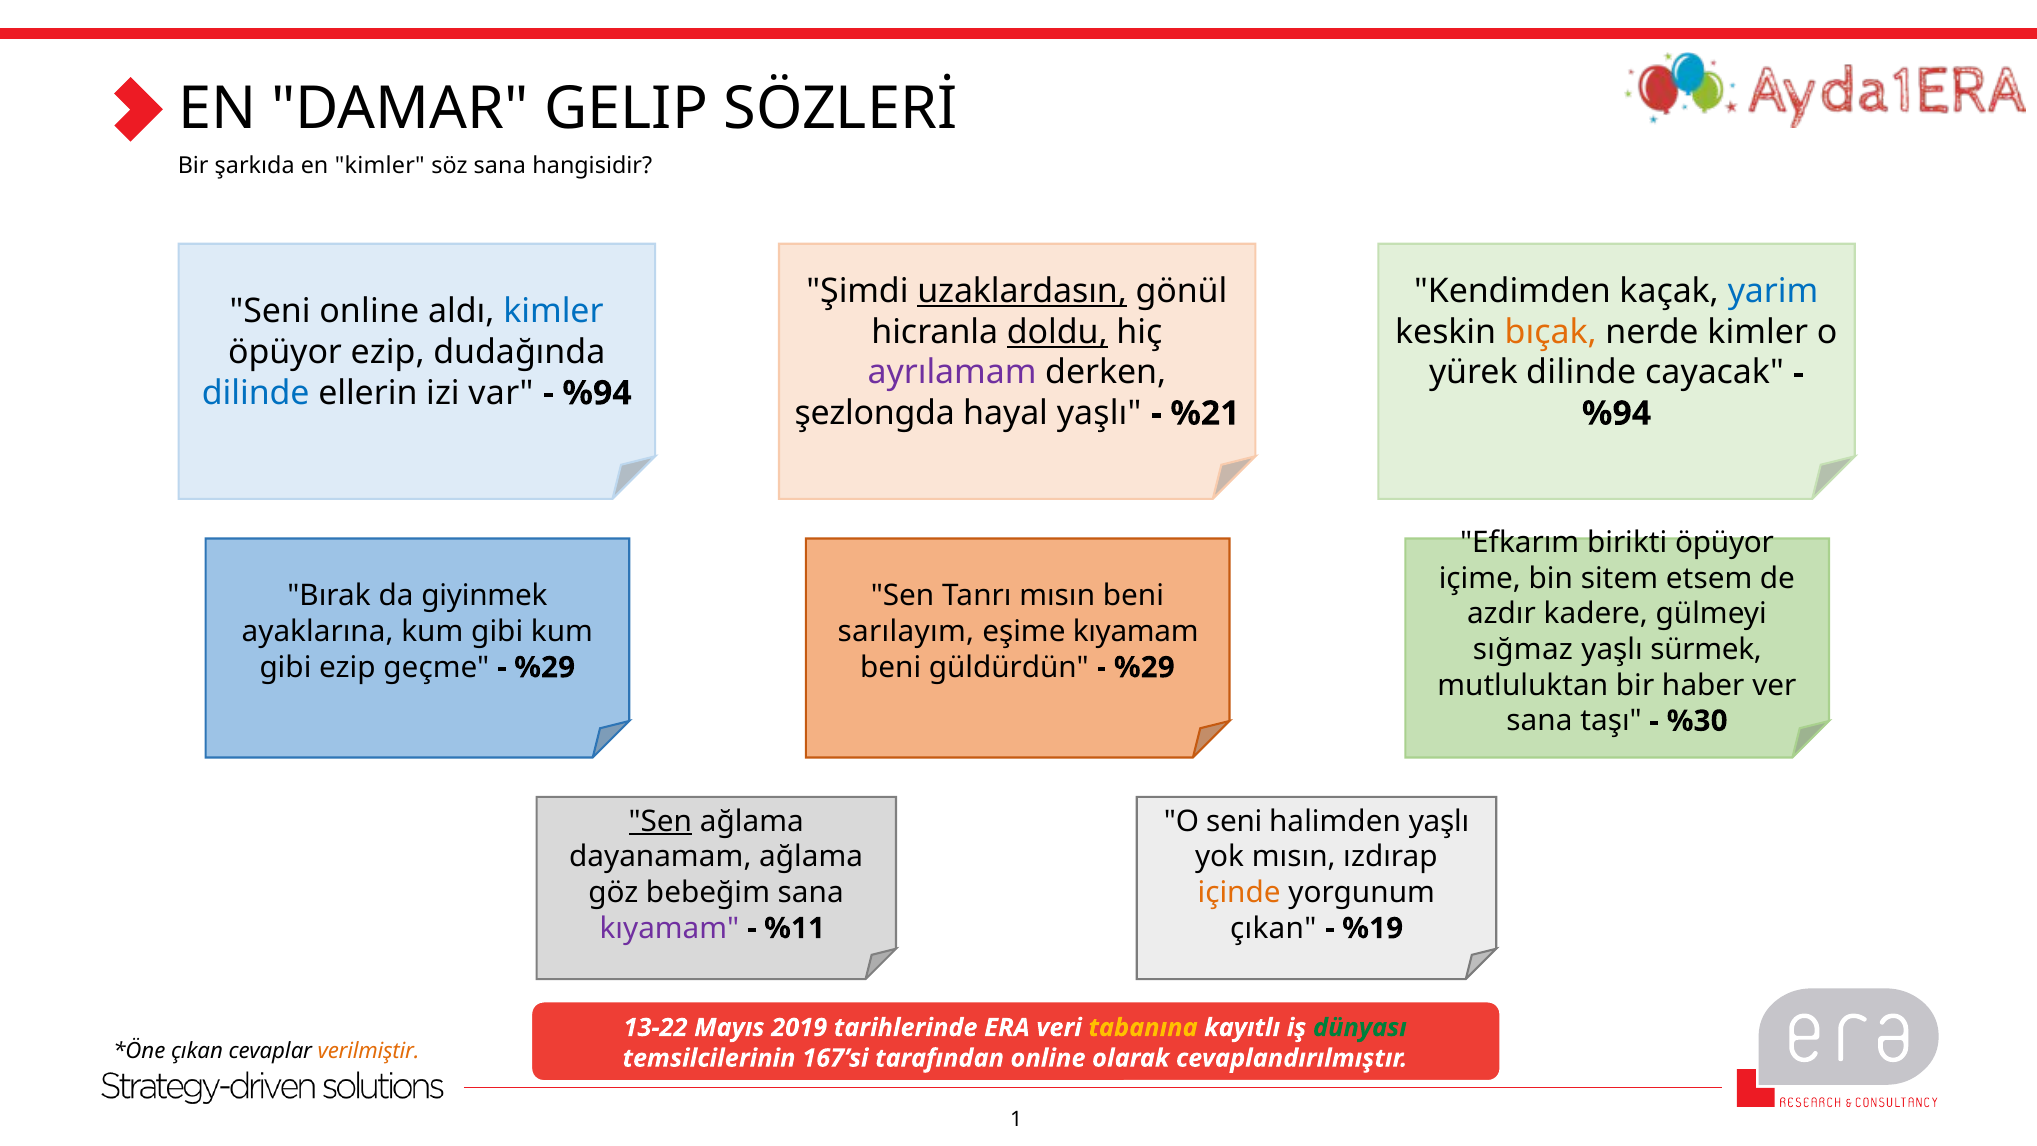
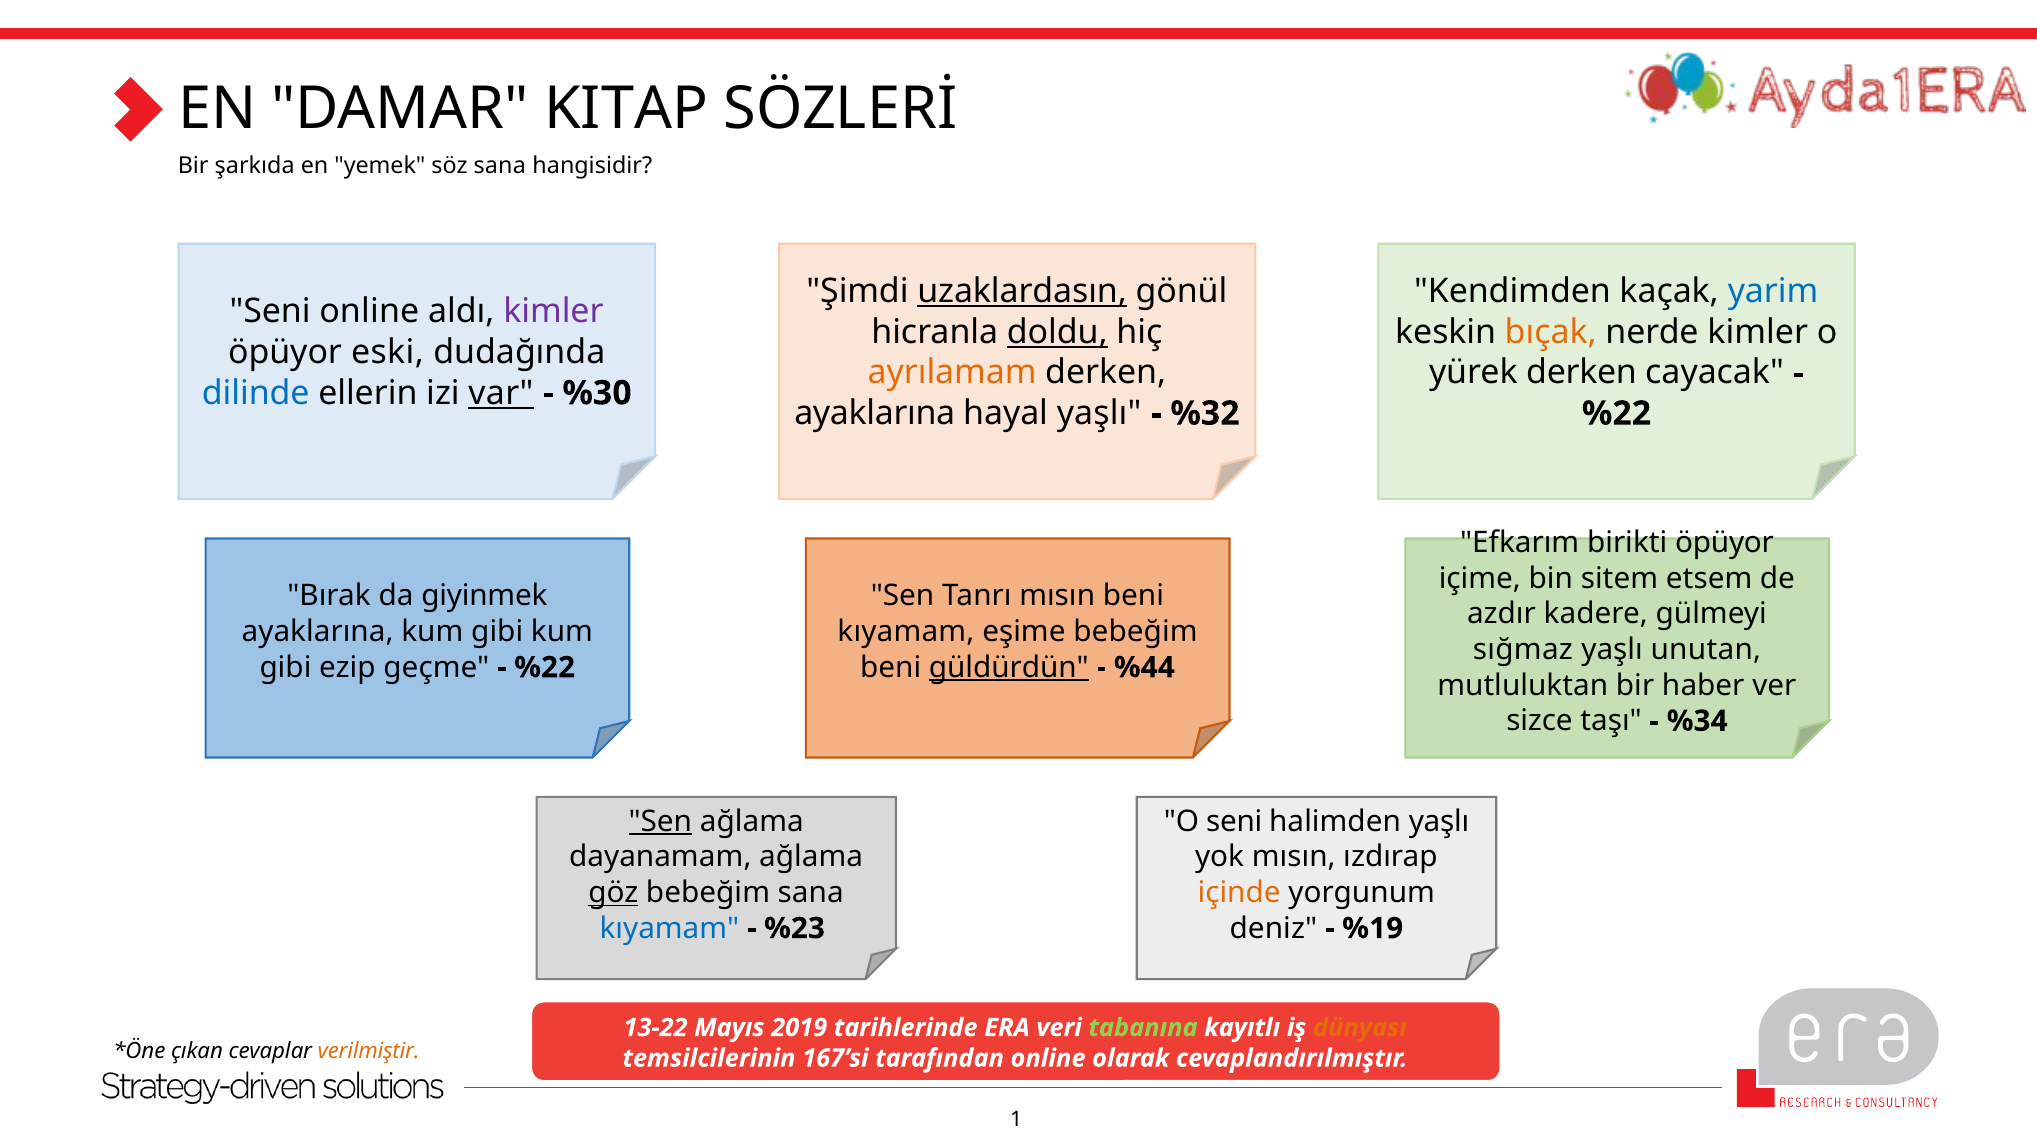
GELIP: GELIP -> KITAP
en kimler: kimler -> yemek
kimler at (553, 312) colour: blue -> purple
öpüyor ezip: ezip -> eski
ayrılamam colour: purple -> orange
yürek dilinde: dilinde -> derken
var underline: none -> present
%94 at (597, 393): %94 -> %30
şezlongda at (875, 413): şezlongda -> ayaklarına
%21: %21 -> %32
%94 at (1617, 413): %94 -> %22
sarılayım at (906, 632): sarılayım -> kıyamam
eşime kıyamam: kıyamam -> bebeğim
sürmek: sürmek -> unutan
%29 at (545, 667): %29 -> %22
güldürdün underline: none -> present
%29 at (1144, 667): %29 -> %44
sana at (1539, 721): sana -> sizce
%30: %30 -> %34
göz underline: none -> present
kıyamam at (669, 928) colour: purple -> blue
%11: %11 -> %23
çıkan at (1273, 928): çıkan -> deniz
tabanına colour: yellow -> light green
dünyası colour: green -> orange
